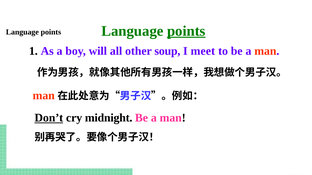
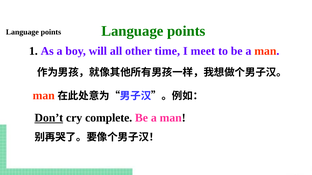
points at (186, 31) underline: present -> none
soup: soup -> time
midnight: midnight -> complete
